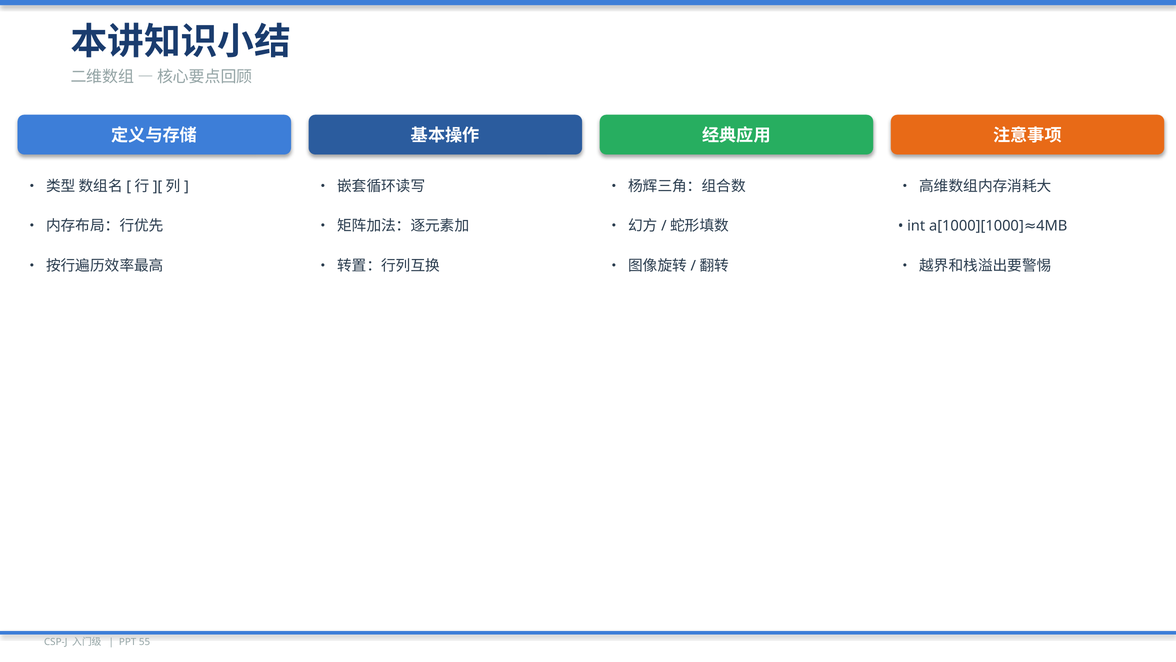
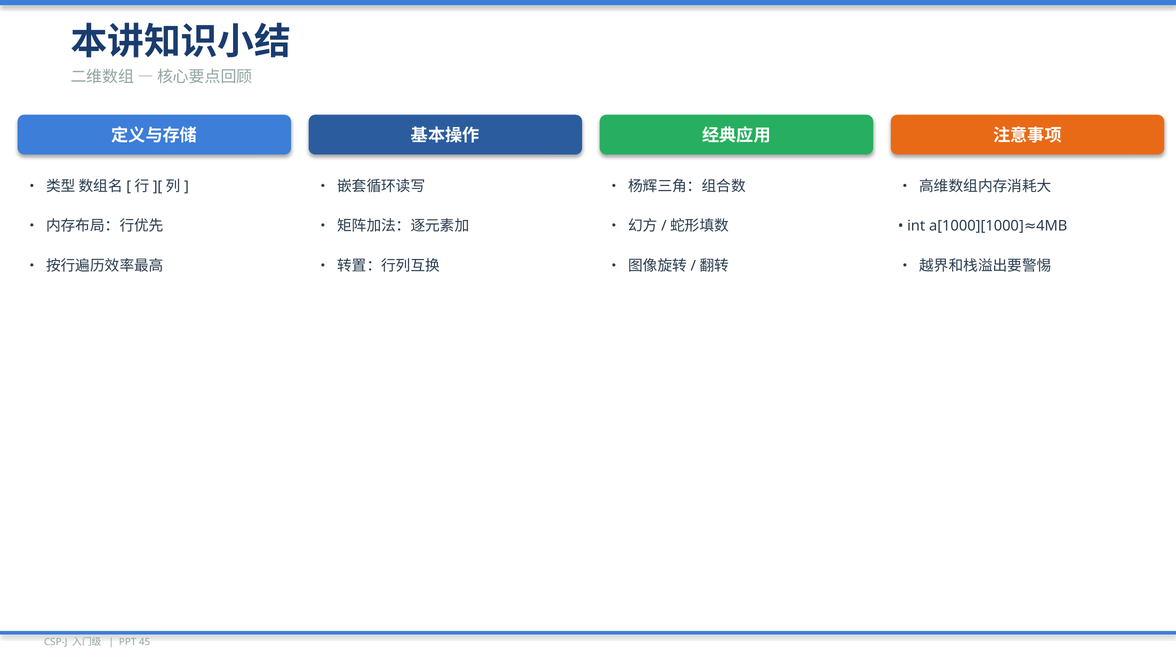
55: 55 -> 45
